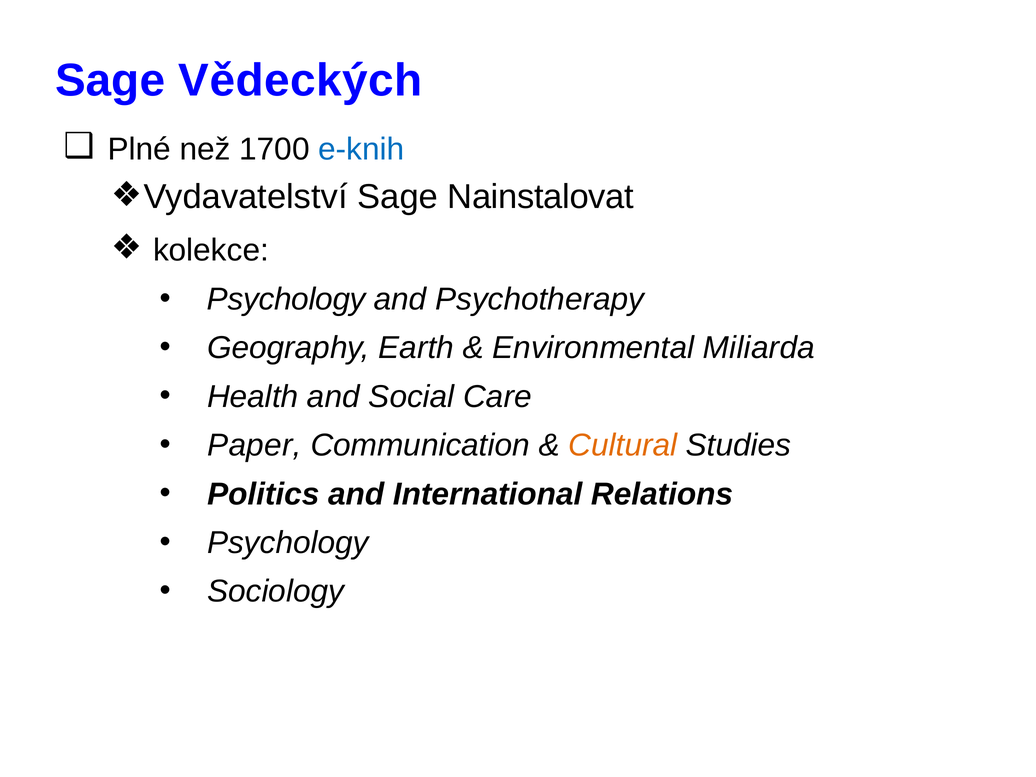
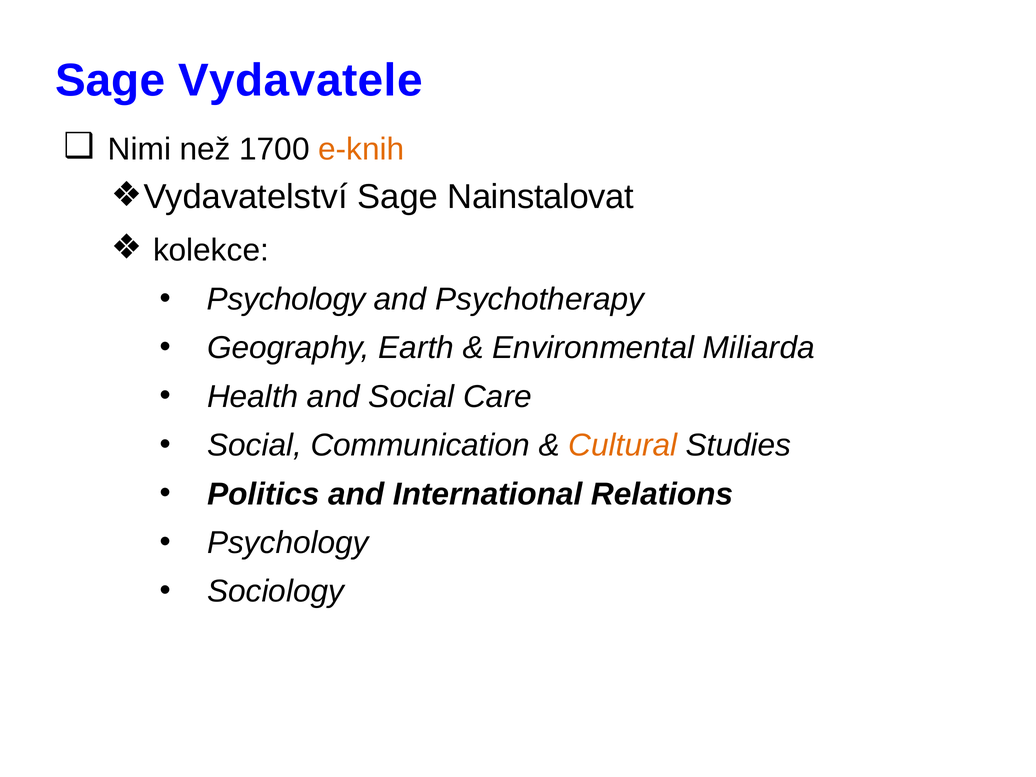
Vědeckých: Vědeckých -> Vydavatele
Plné: Plné -> Nimi
e-knih colour: blue -> orange
Paper at (254, 445): Paper -> Social
